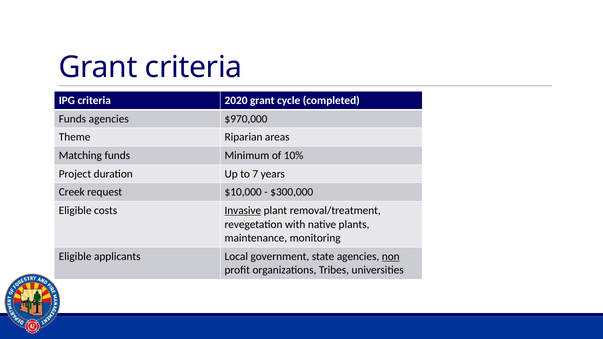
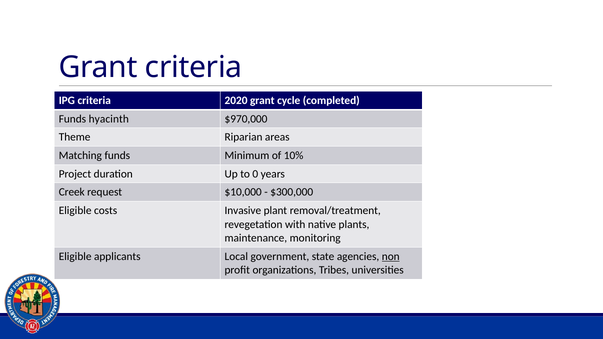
Funds agencies: agencies -> hyacinth
7: 7 -> 0
Invasive underline: present -> none
